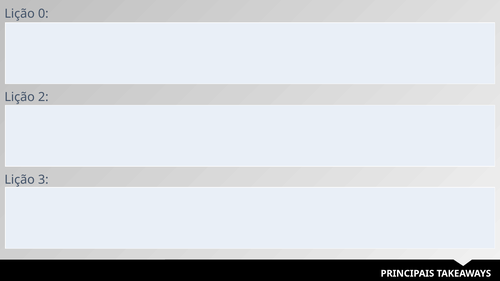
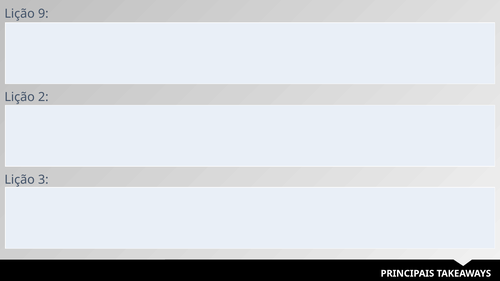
0: 0 -> 9
